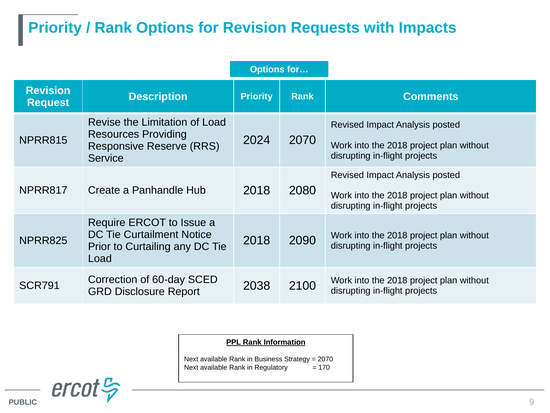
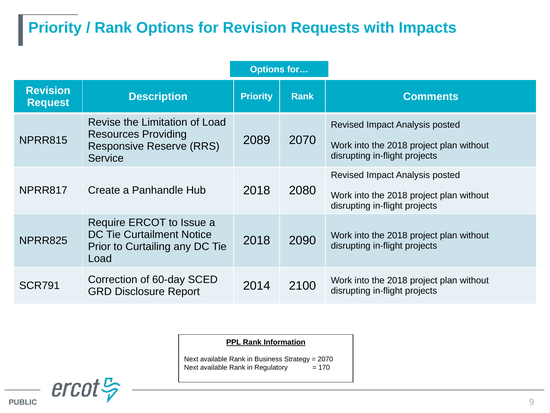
2024: 2024 -> 2089
2038: 2038 -> 2014
